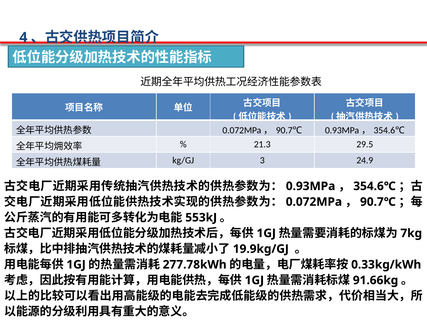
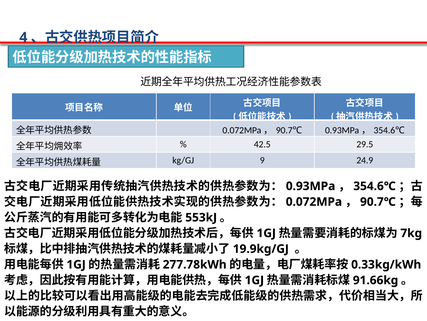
21.3: 21.3 -> 42.5
3: 3 -> 9
